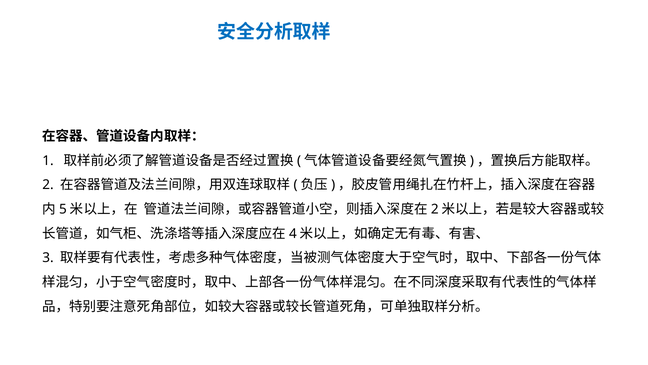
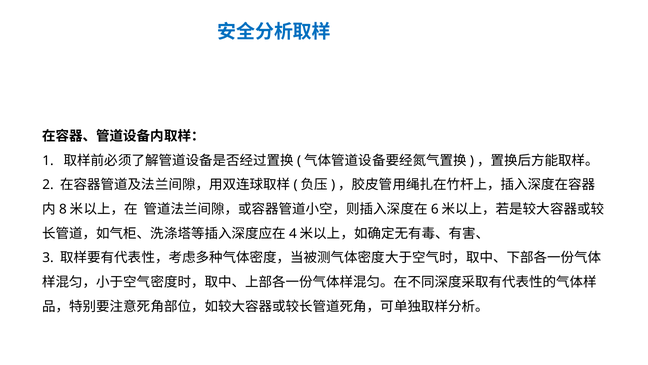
5: 5 -> 8
2 at (435, 209): 2 -> 6
